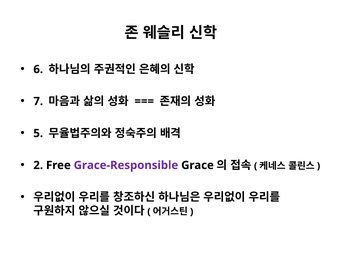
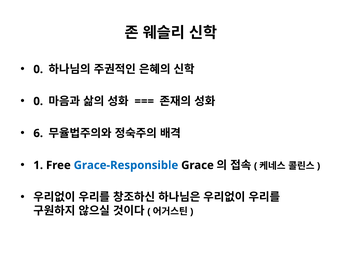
6 at (38, 69): 6 -> 0
7 at (38, 101): 7 -> 0
5: 5 -> 6
2: 2 -> 1
Grace-Responsible colour: purple -> blue
